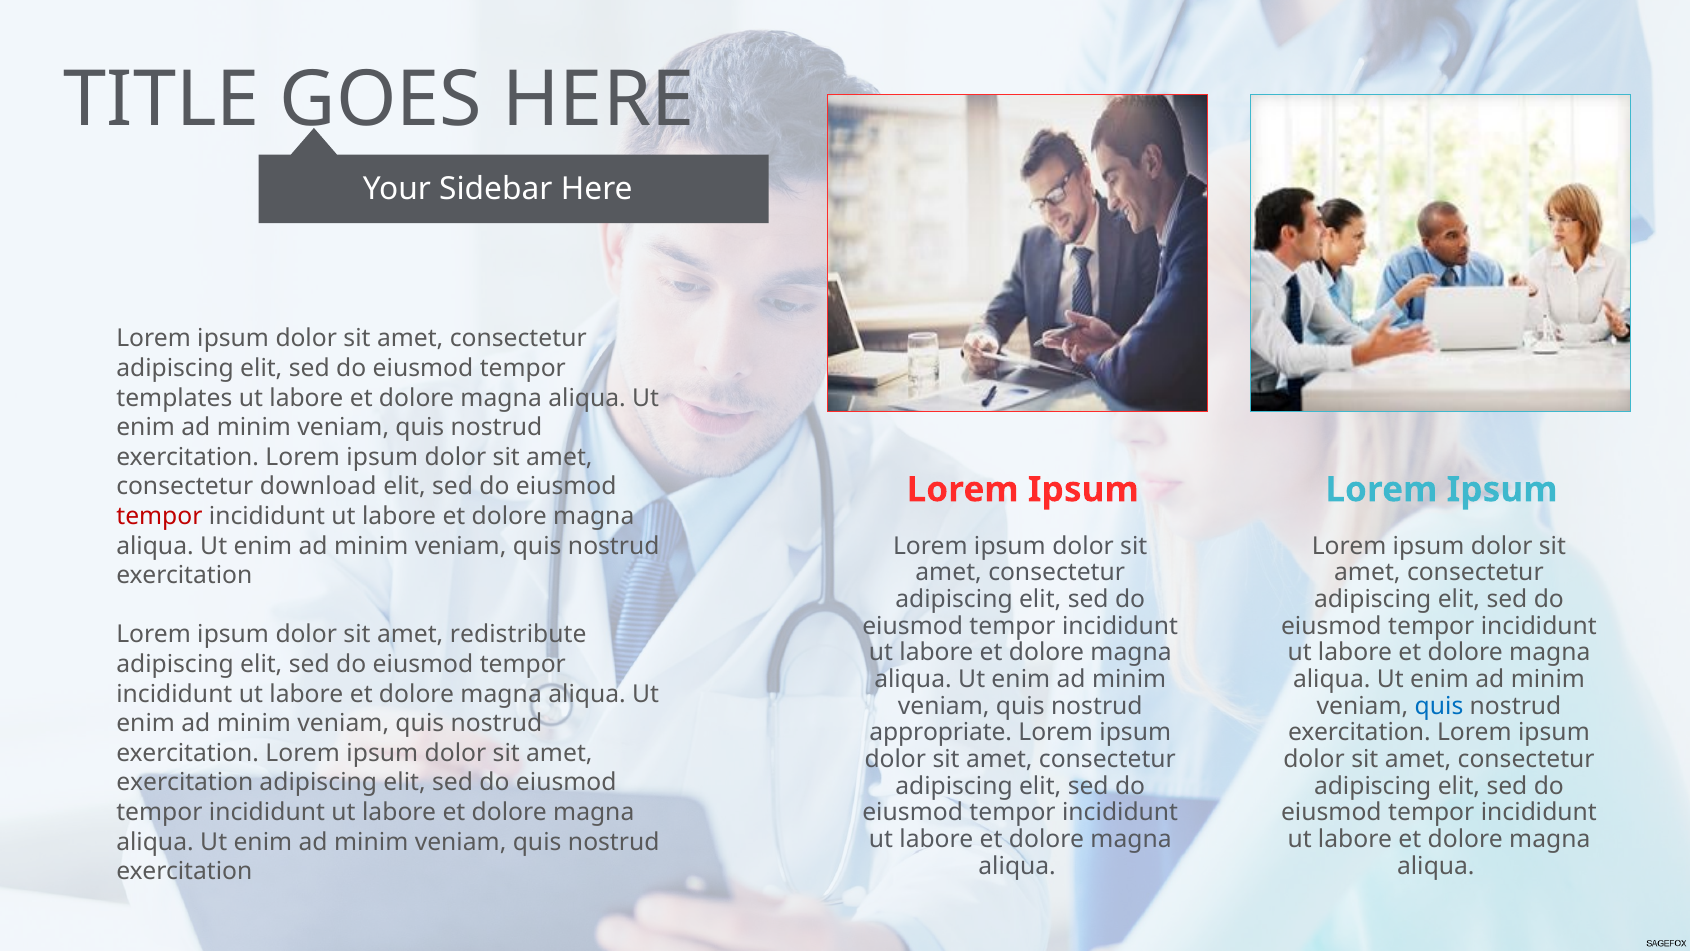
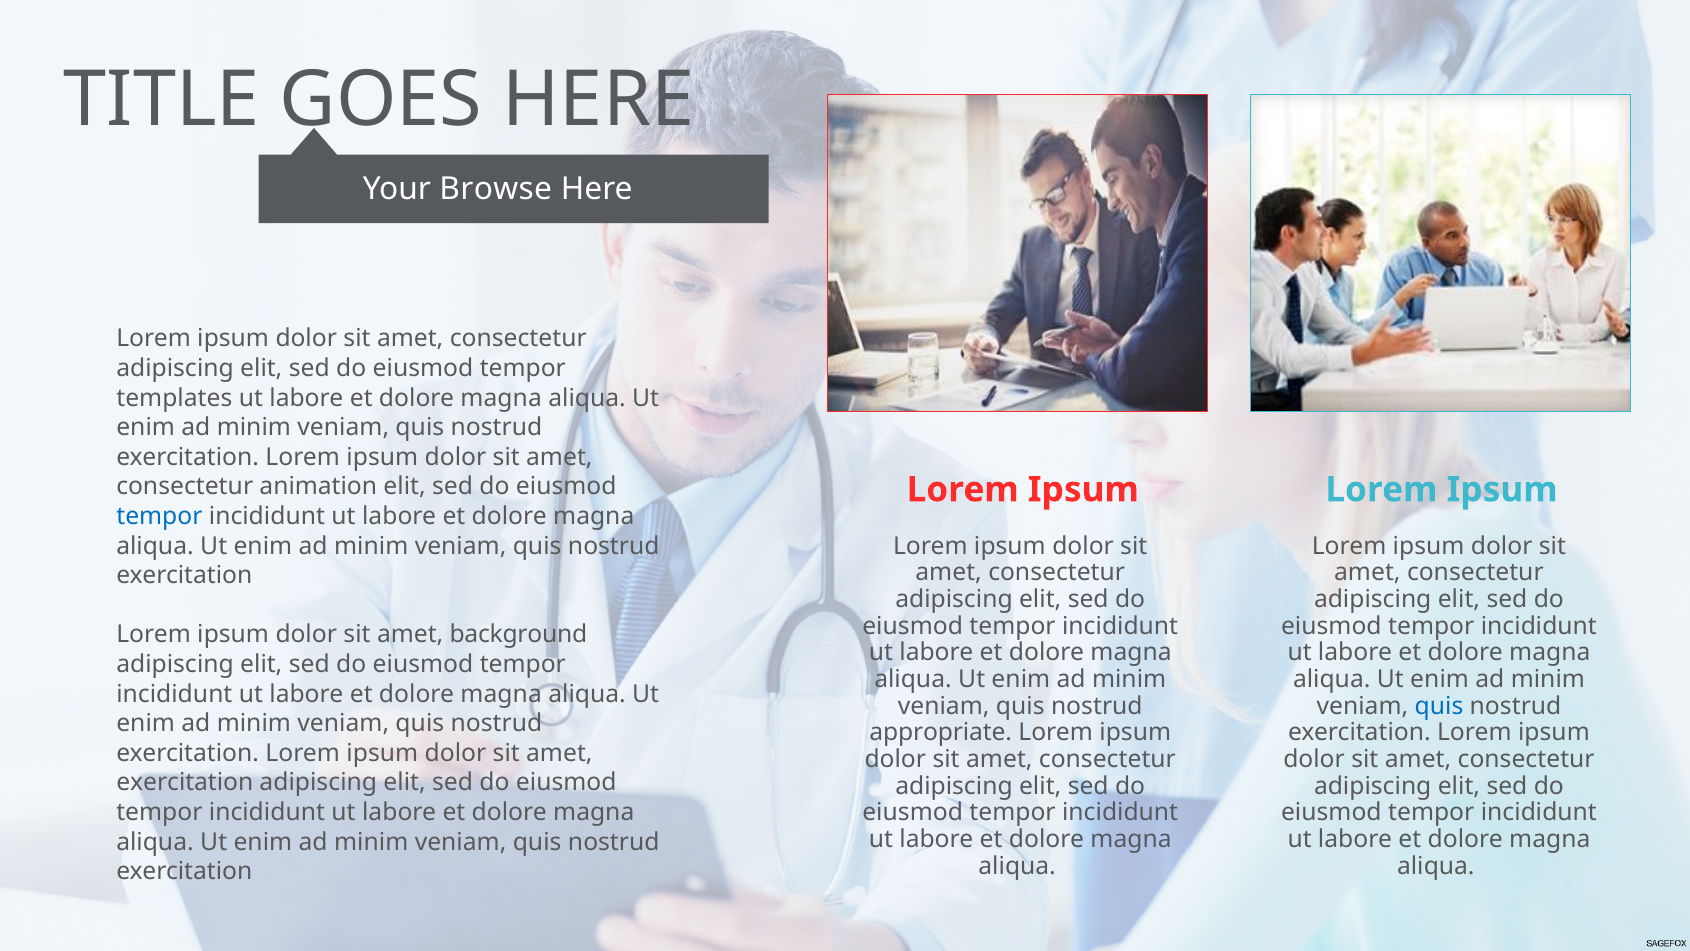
Sidebar: Sidebar -> Browse
download: download -> animation
tempor at (159, 516) colour: red -> blue
redistribute: redistribute -> background
